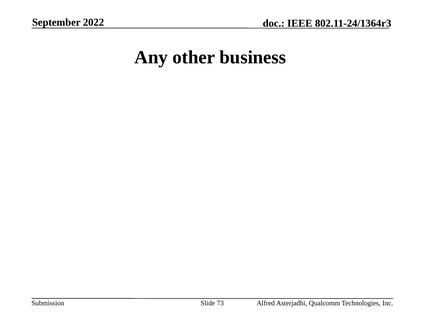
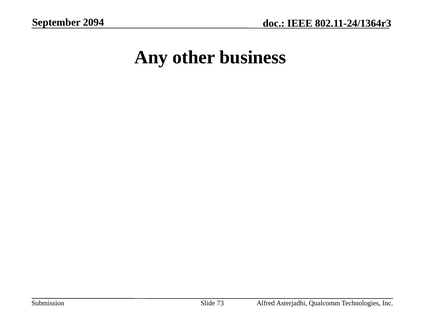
2022: 2022 -> 2094
